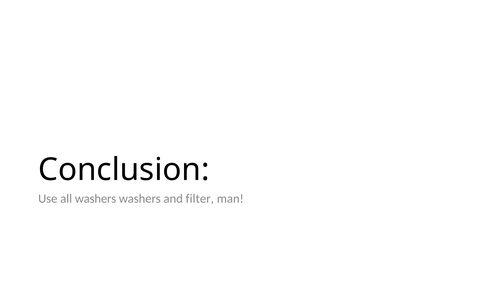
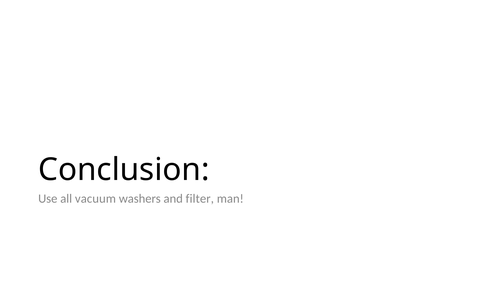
all washers: washers -> vacuum
